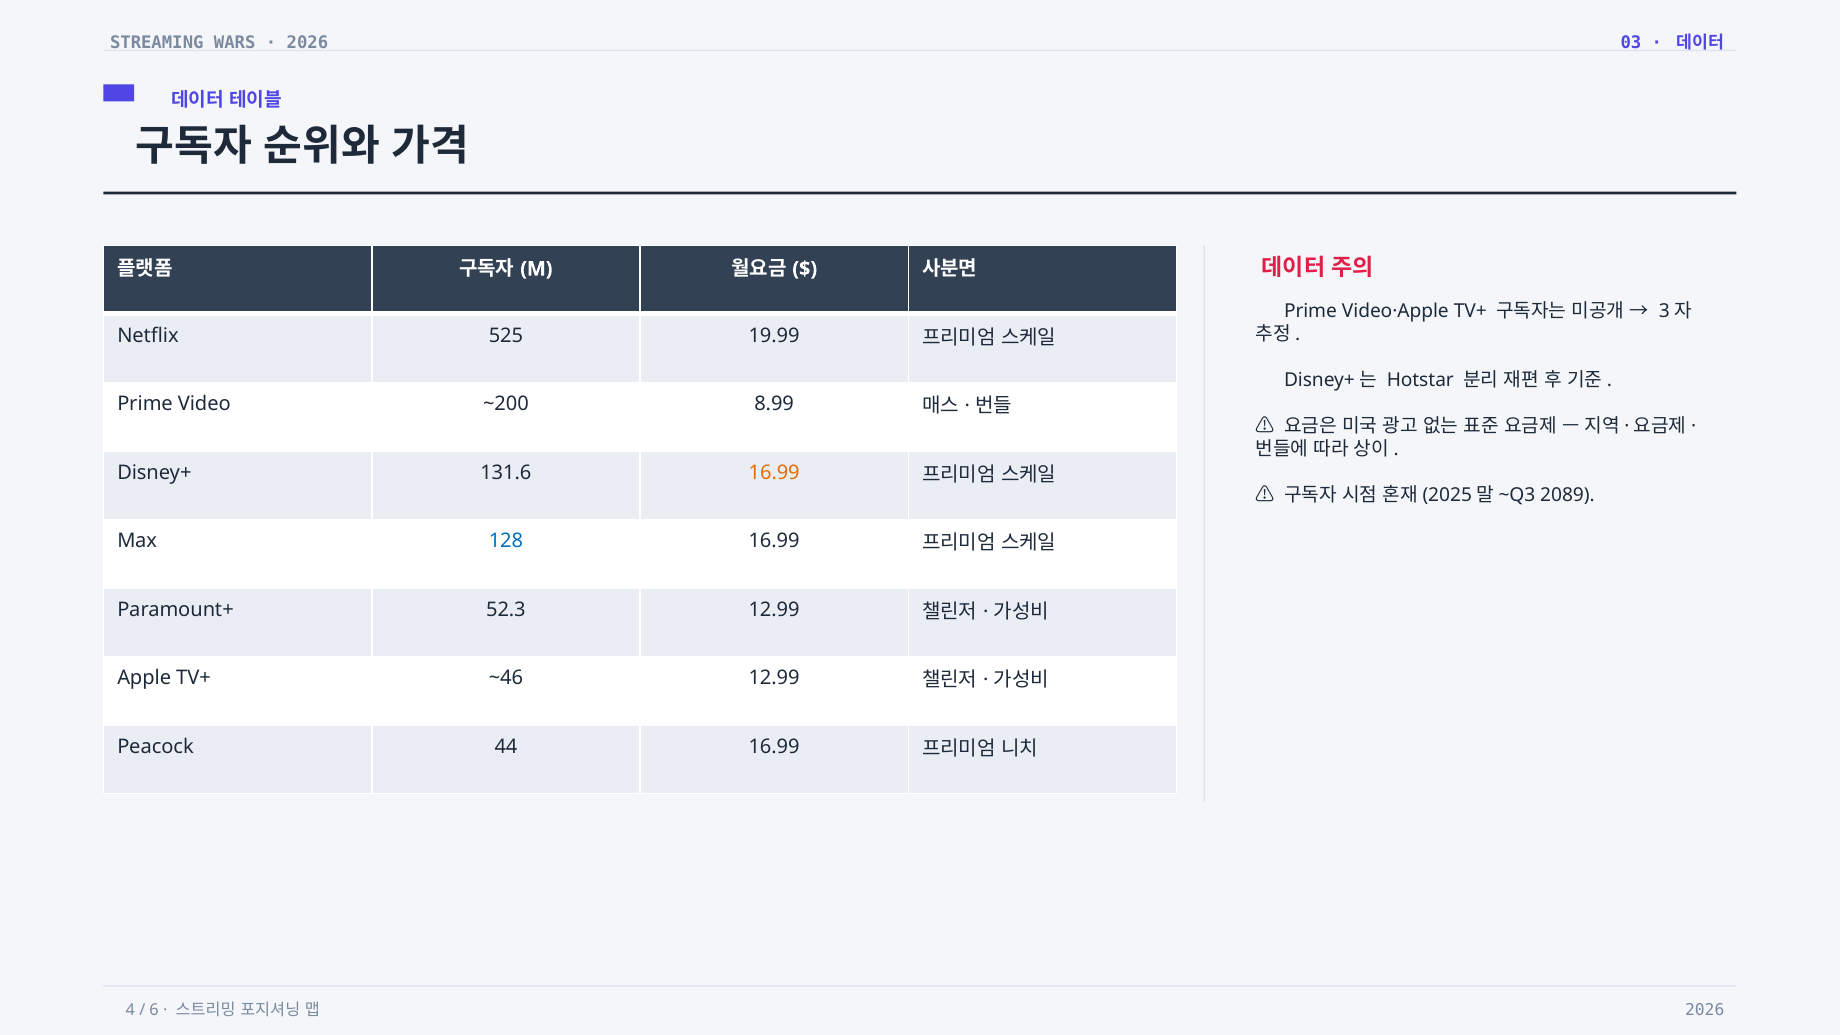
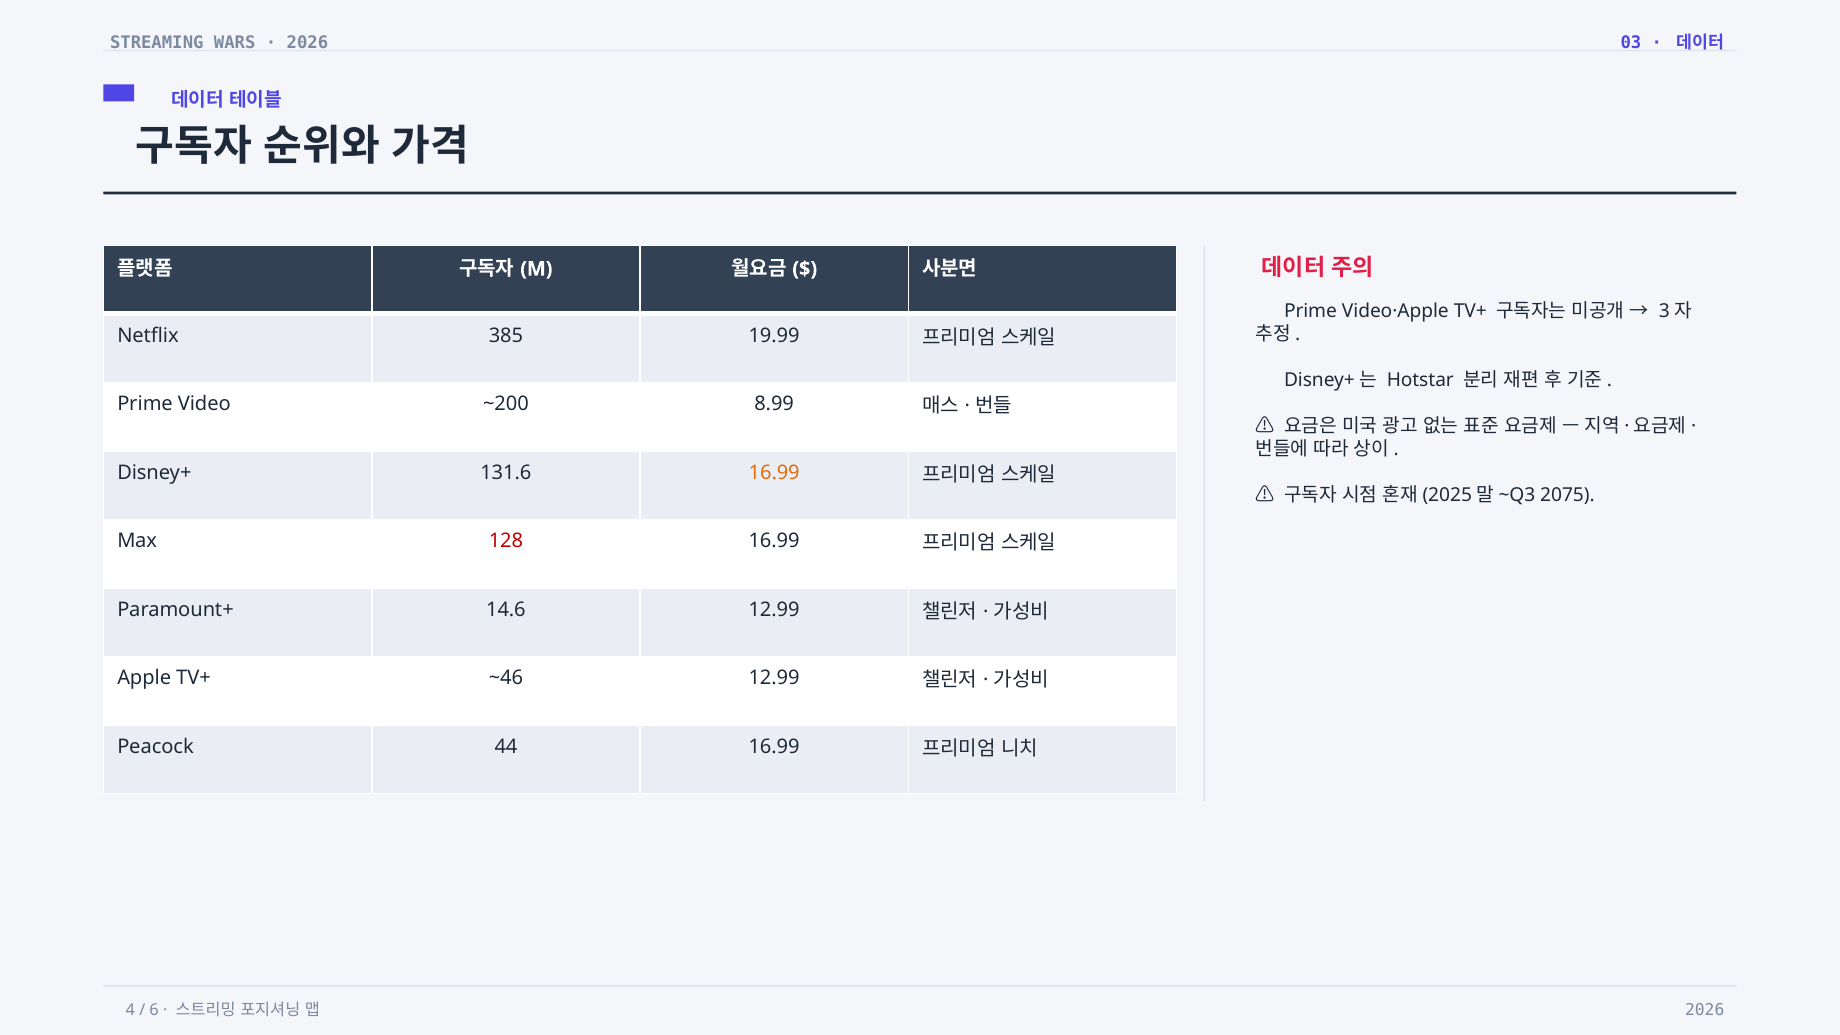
525: 525 -> 385
2089: 2089 -> 2075
128 colour: blue -> red
52.3: 52.3 -> 14.6
